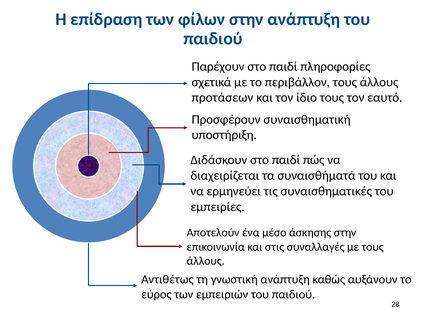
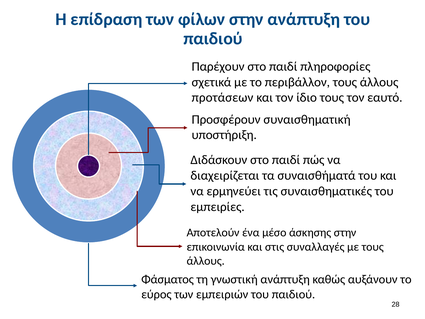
Αντιθέτως: Αντιθέτως -> Φάσματος
